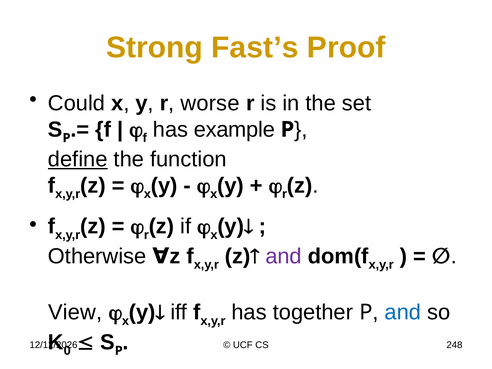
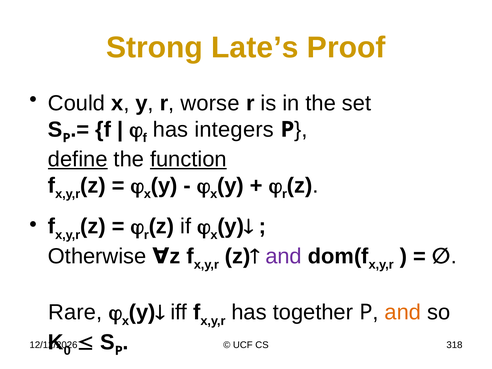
Fast’s: Fast’s -> Late’s
example: example -> integers
function underline: none -> present
View: View -> Rare
and at (403, 312) colour: blue -> orange
248: 248 -> 318
